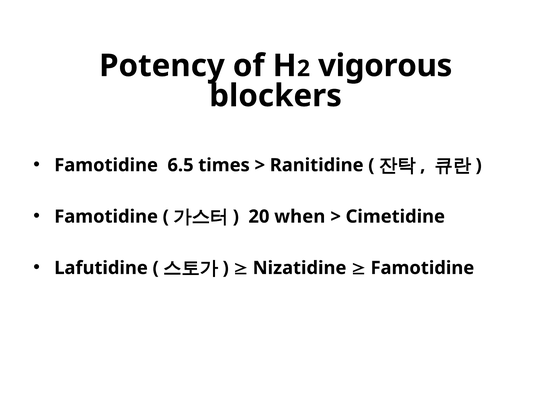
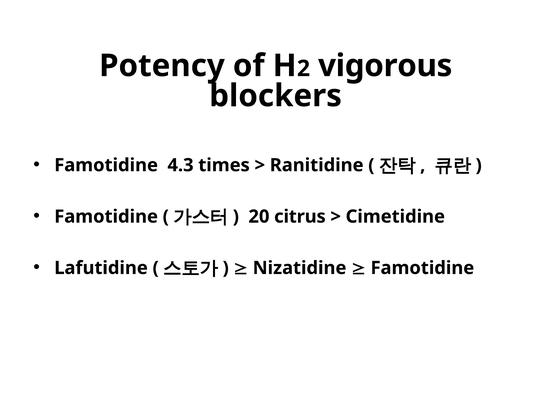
6.5: 6.5 -> 4.3
when: when -> citrus
